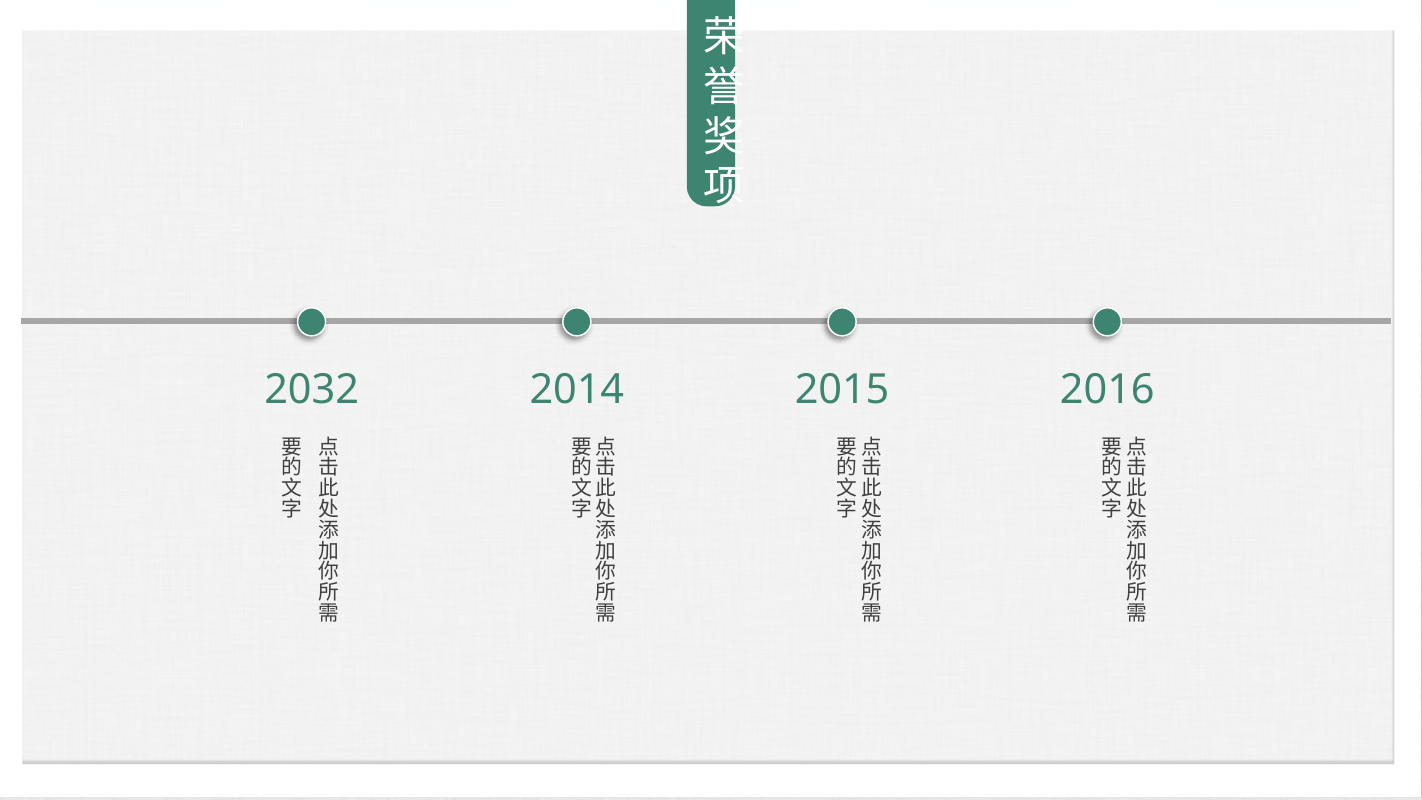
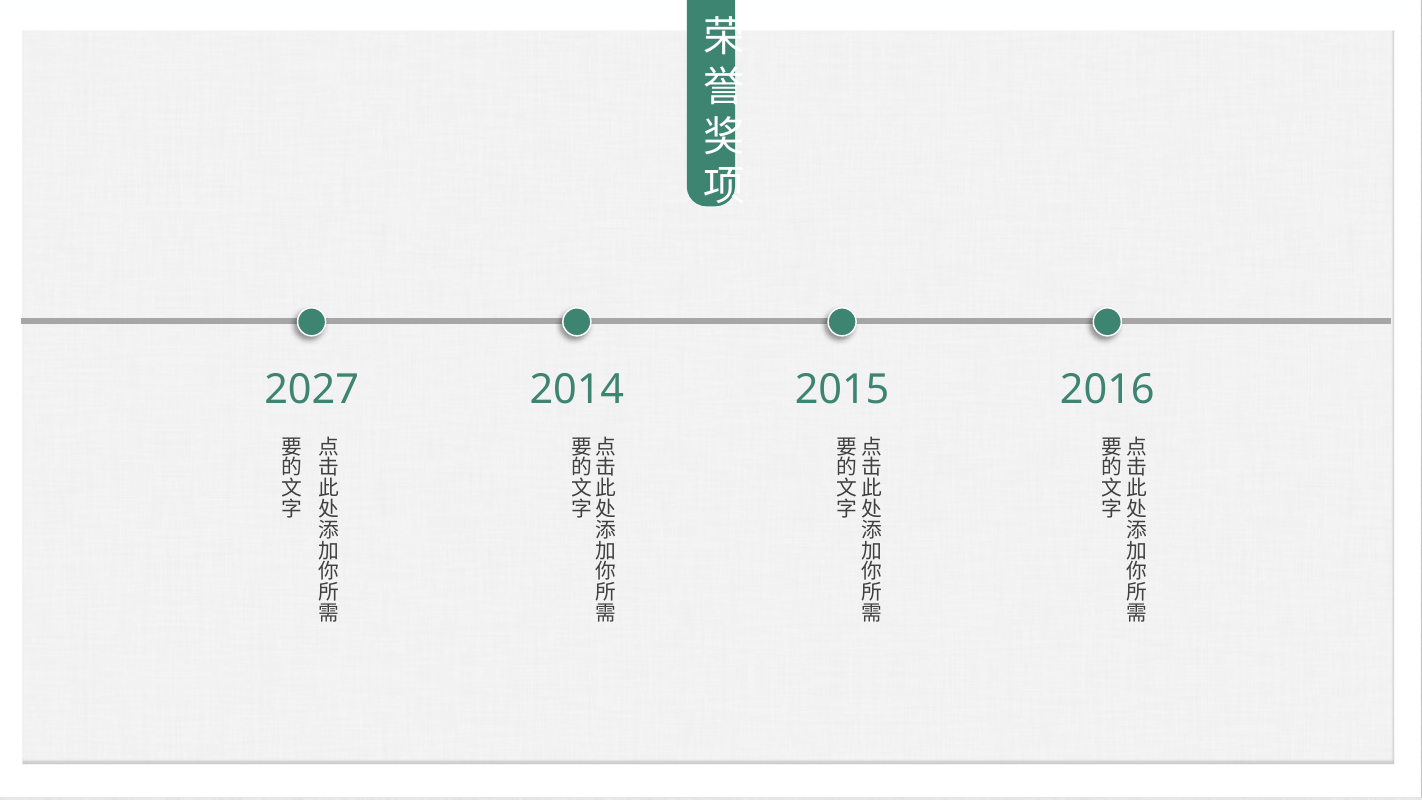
2032: 2032 -> 2027
